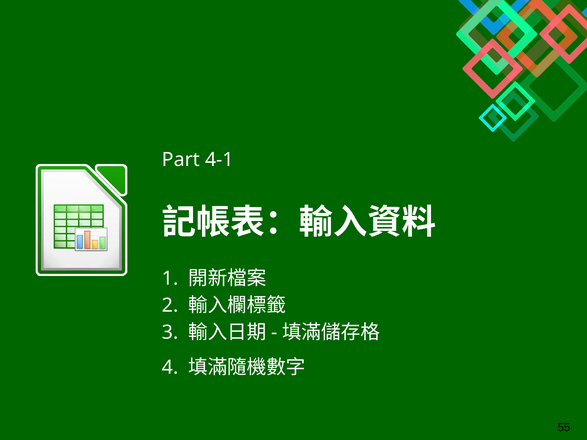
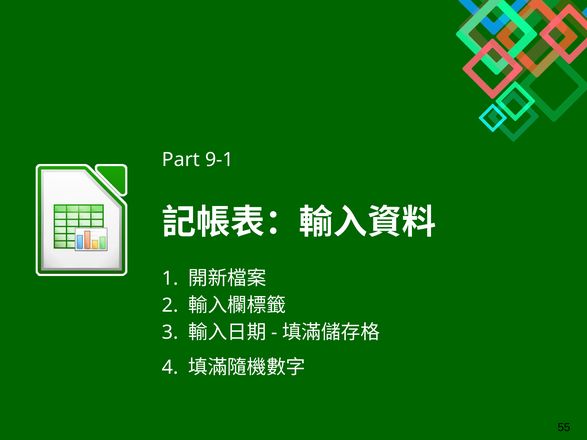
4-1: 4-1 -> 9-1
